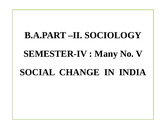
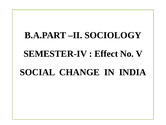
Many: Many -> Effect
